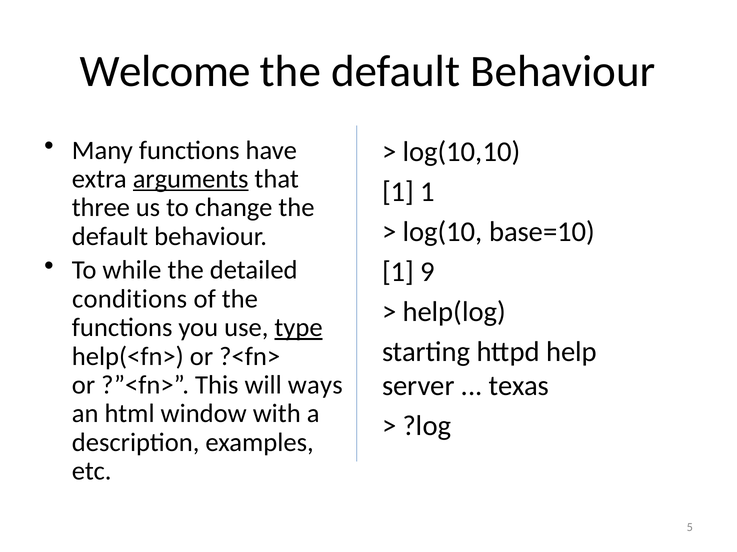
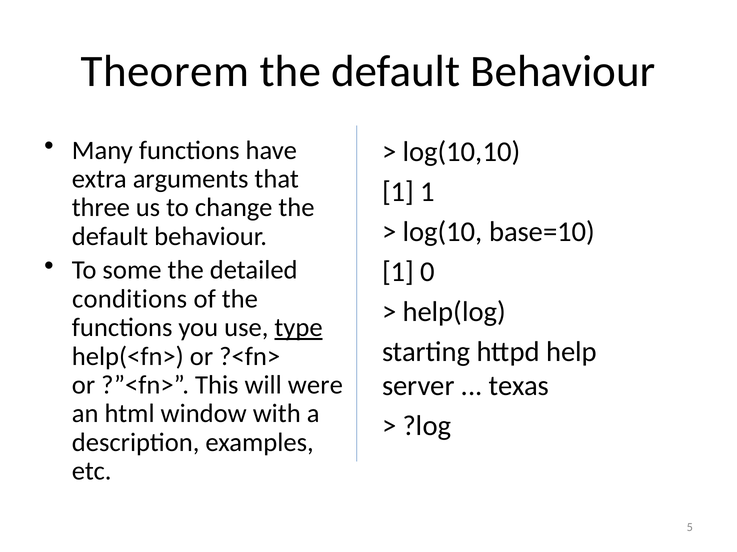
Welcome: Welcome -> Theorem
arguments underline: present -> none
while: while -> some
9: 9 -> 0
ways: ways -> were
